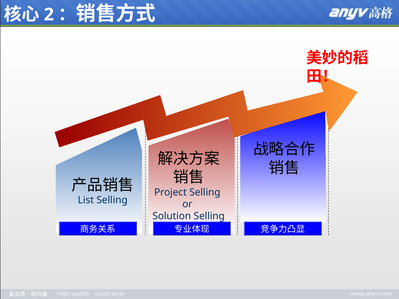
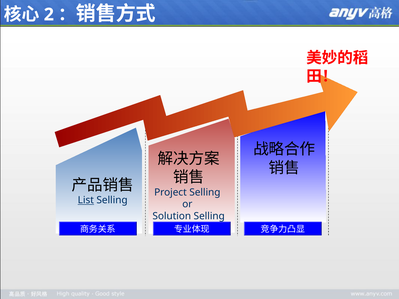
List underline: none -> present
